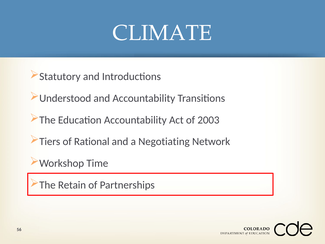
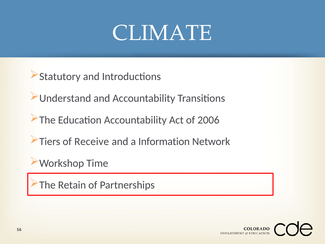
Understood: Understood -> Understand
2003: 2003 -> 2006
Rational: Rational -> Receive
Negotiating: Negotiating -> Information
